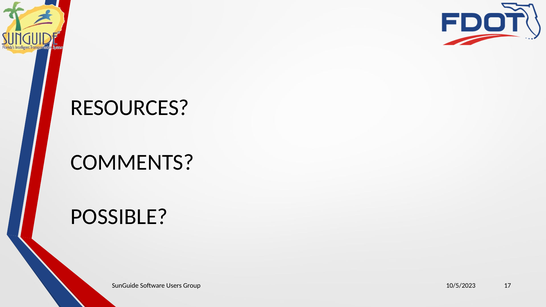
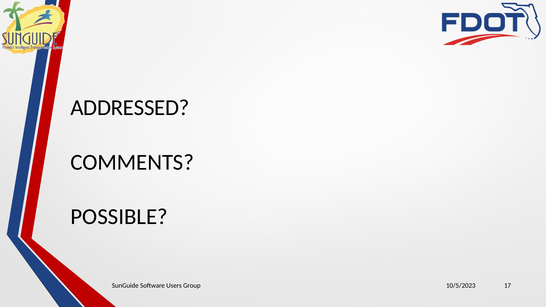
RESOURCES: RESOURCES -> ADDRESSED
